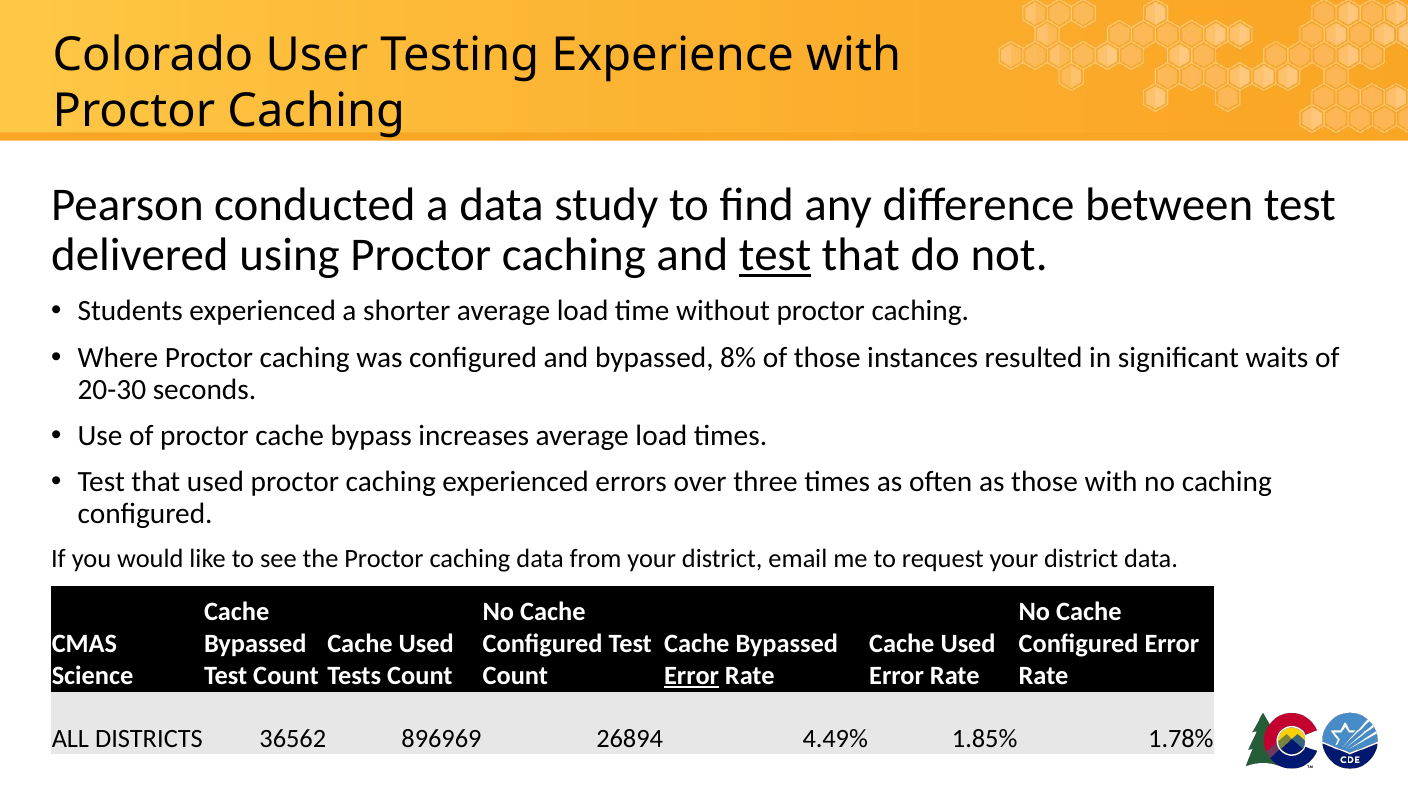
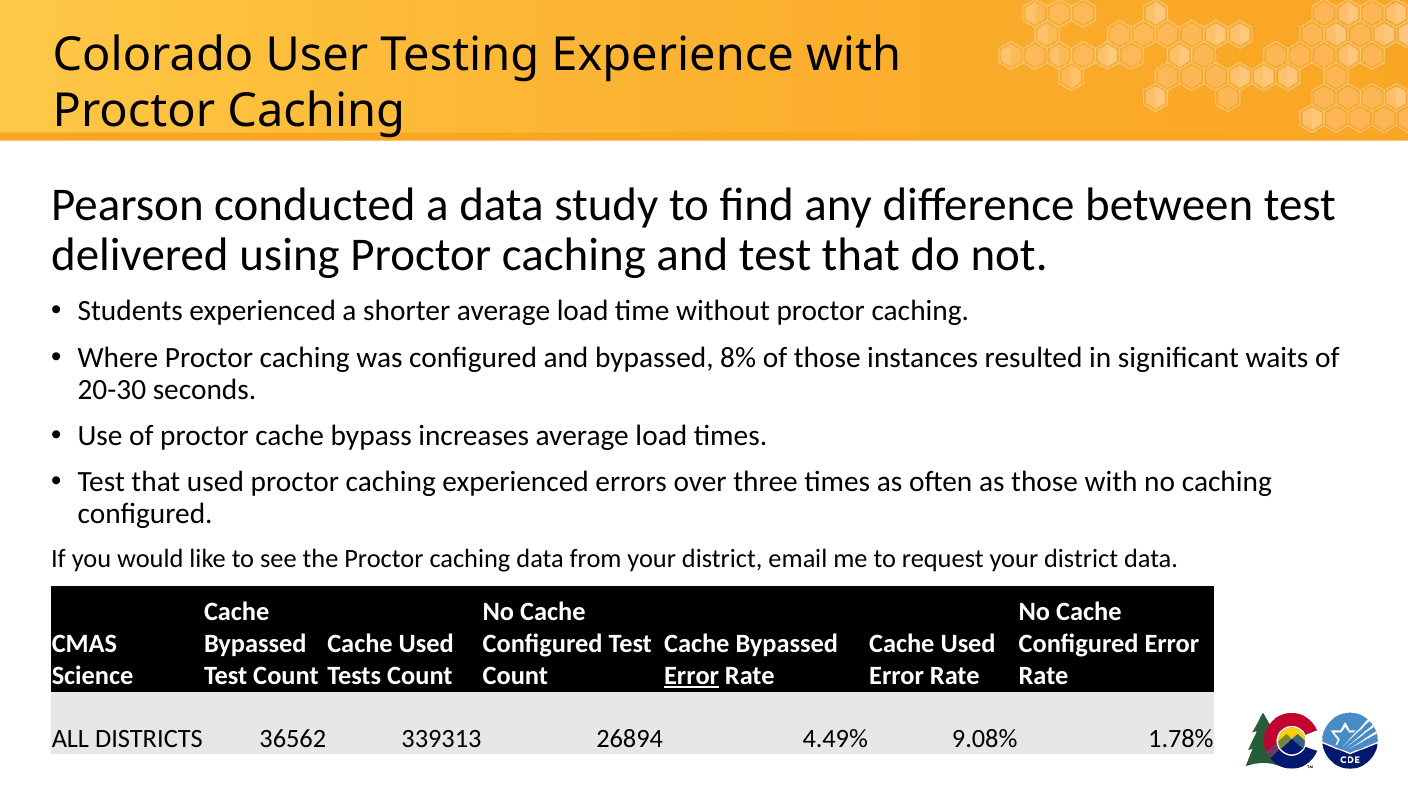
test at (775, 255) underline: present -> none
896969: 896969 -> 339313
1.85%: 1.85% -> 9.08%
